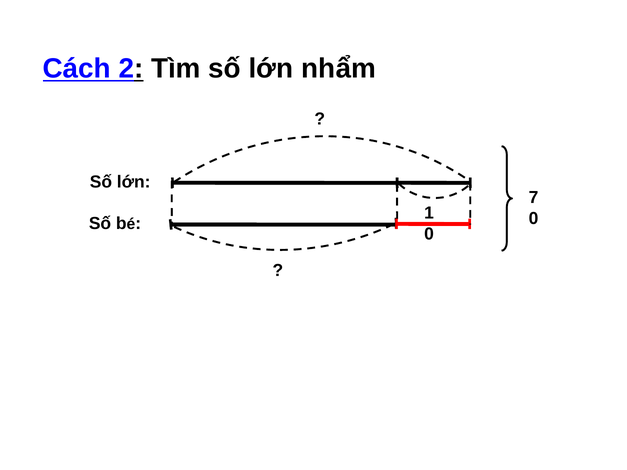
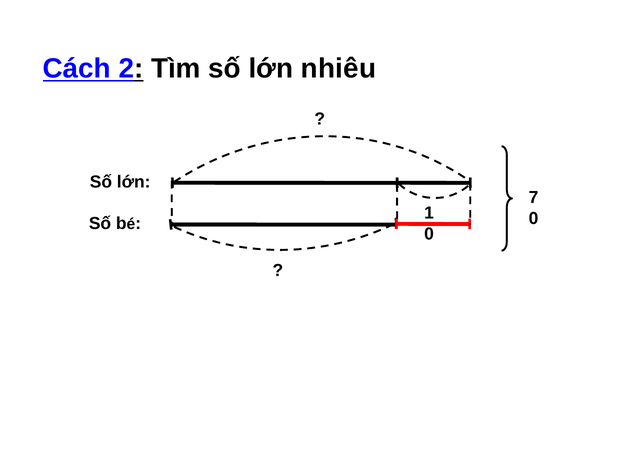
nhẩm: nhẩm -> nhiêu
